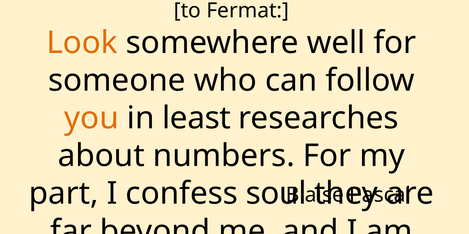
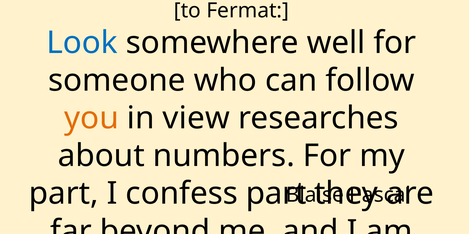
Look colour: orange -> blue
least: least -> view
confess soul: soul -> part
